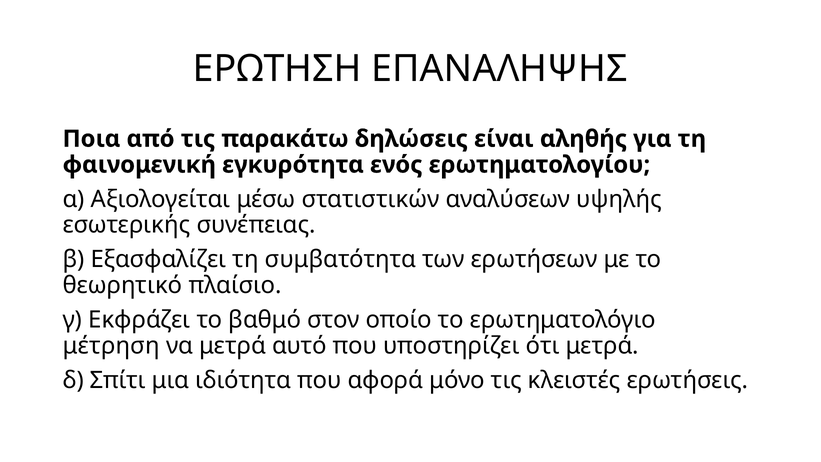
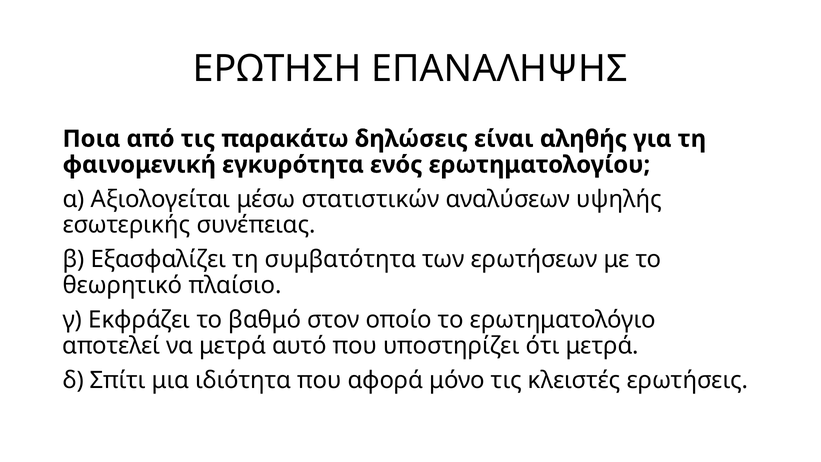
μέτρηση: μέτρηση -> αποτελεί
